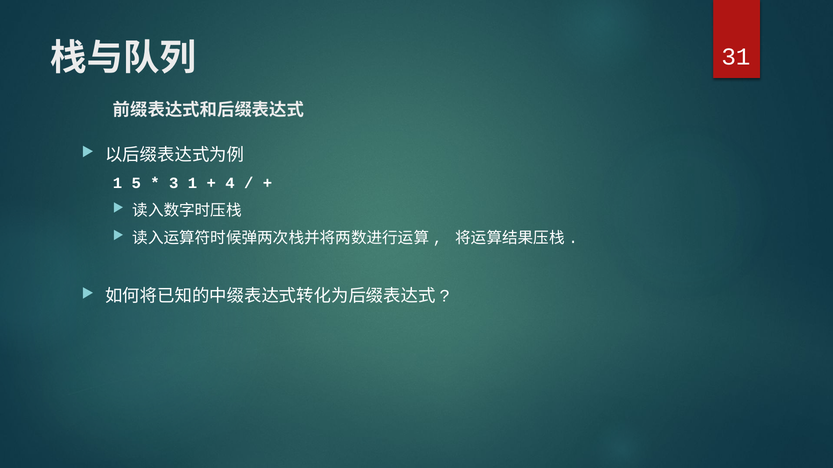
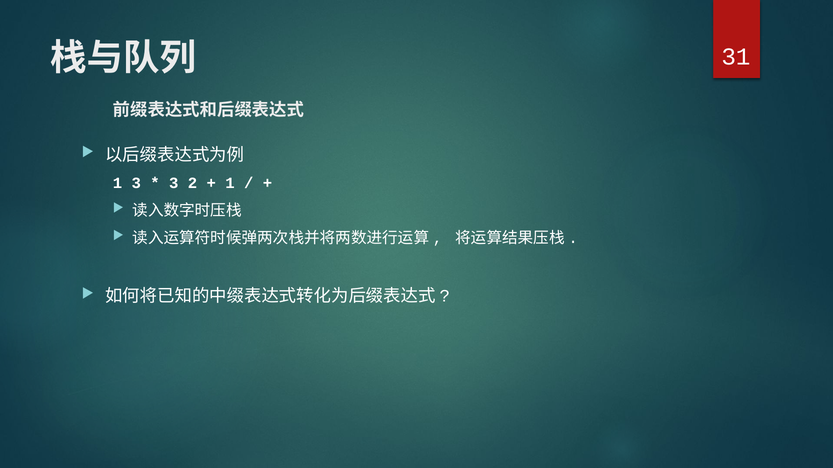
1 5: 5 -> 3
3 1: 1 -> 2
4 at (230, 183): 4 -> 1
